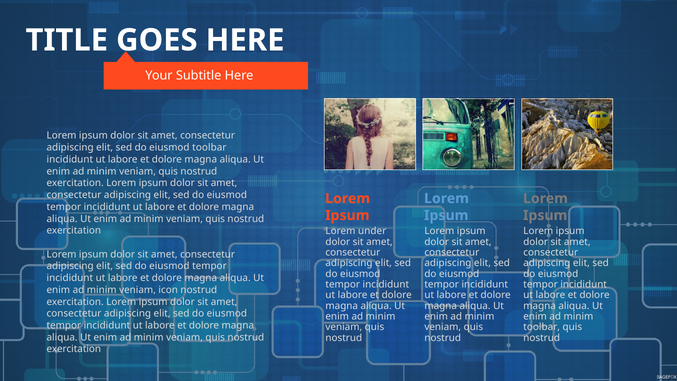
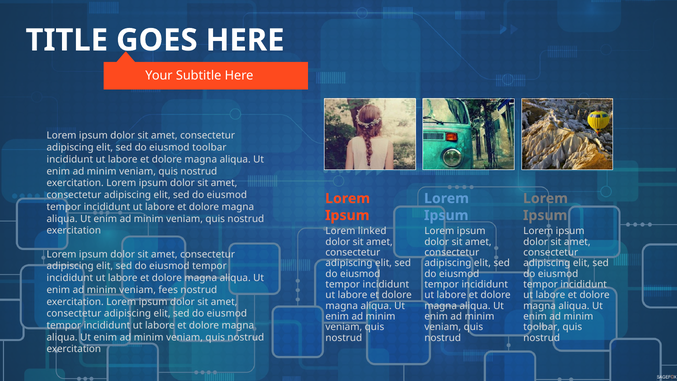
under: under -> linked
icon: icon -> fees
